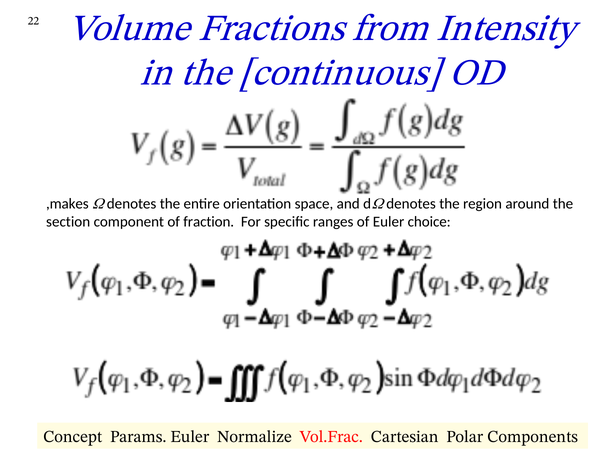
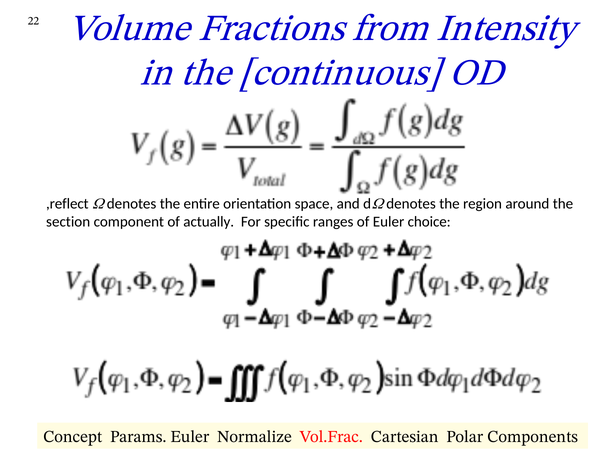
,makes: ,makes -> ,reflect
fraction: fraction -> actually
